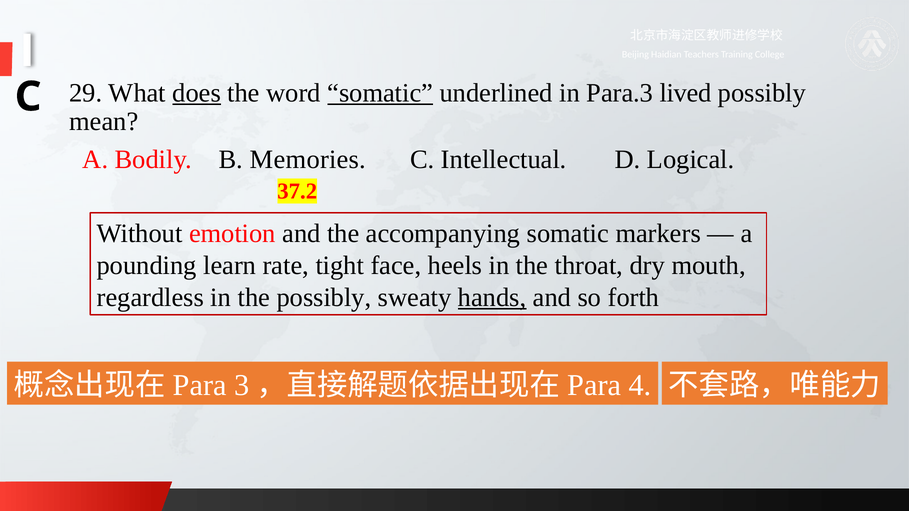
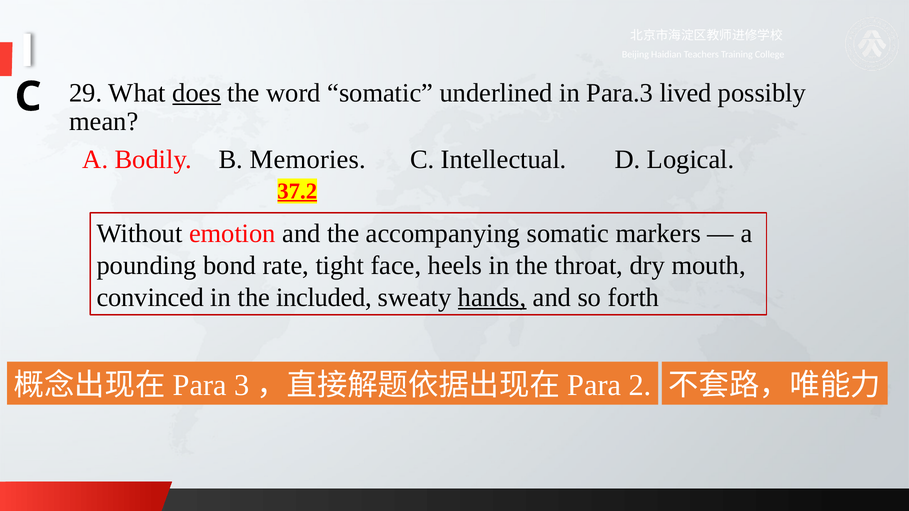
somatic at (380, 93) underline: present -> none
37.2 underline: none -> present
learn: learn -> bond
regardless: regardless -> convinced
the possibly: possibly -> included
4: 4 -> 2
